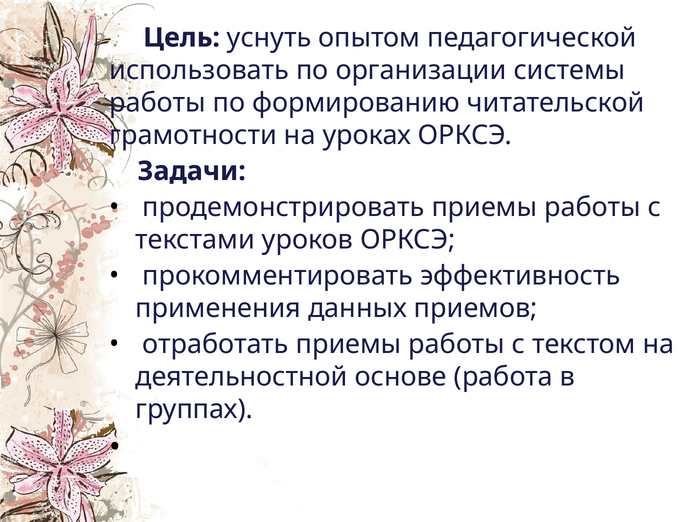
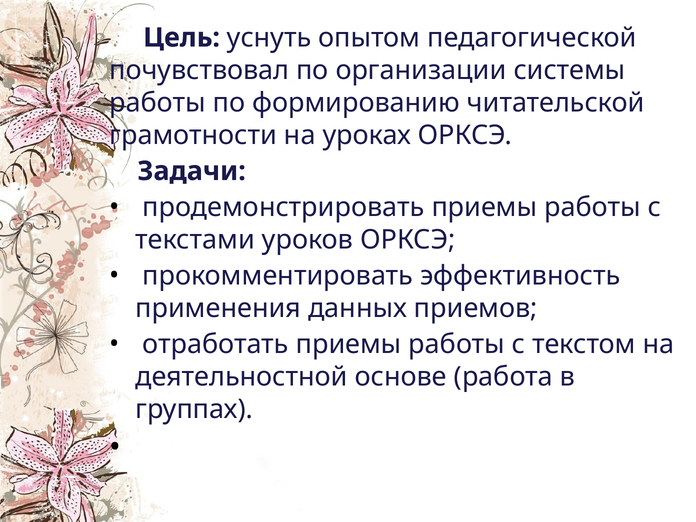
использовать: использовать -> почувствовал
